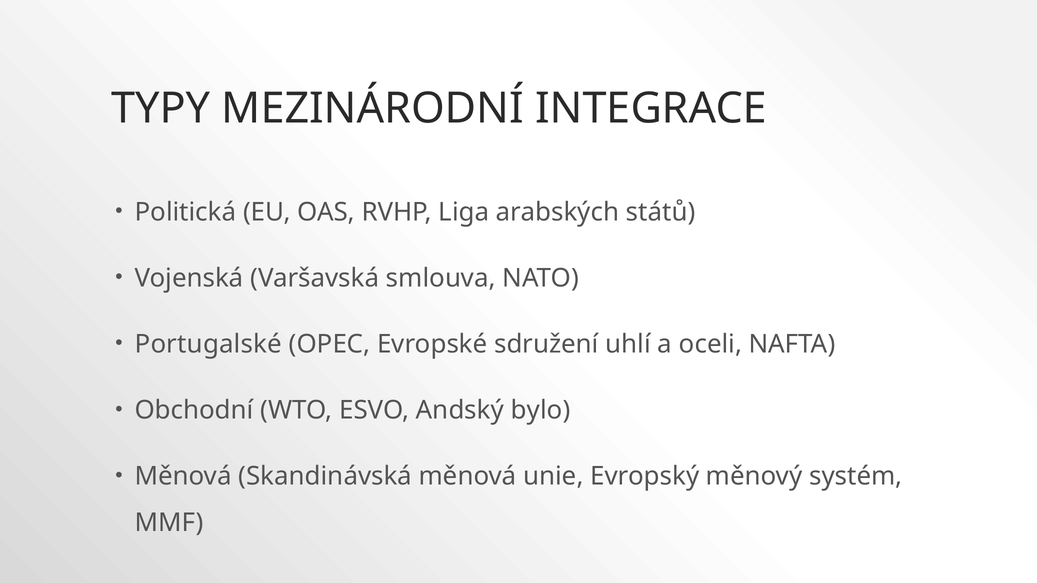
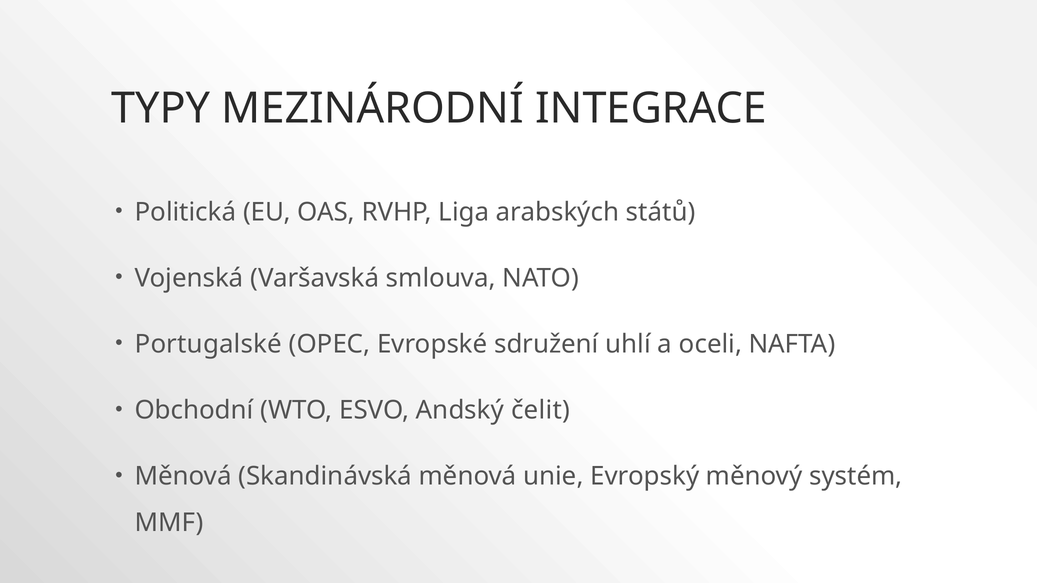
bylo: bylo -> čelit
